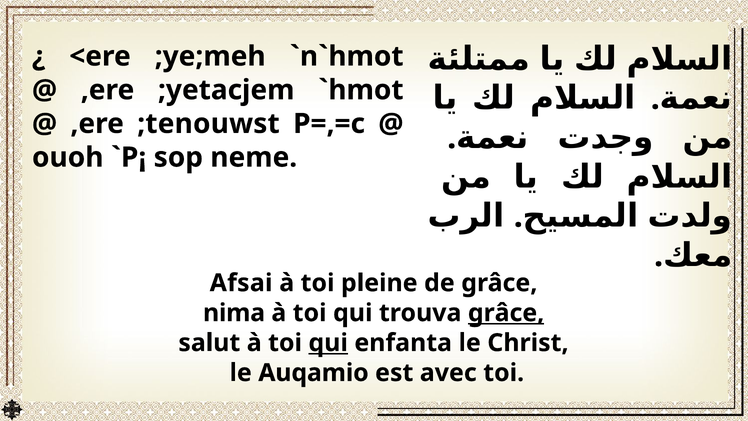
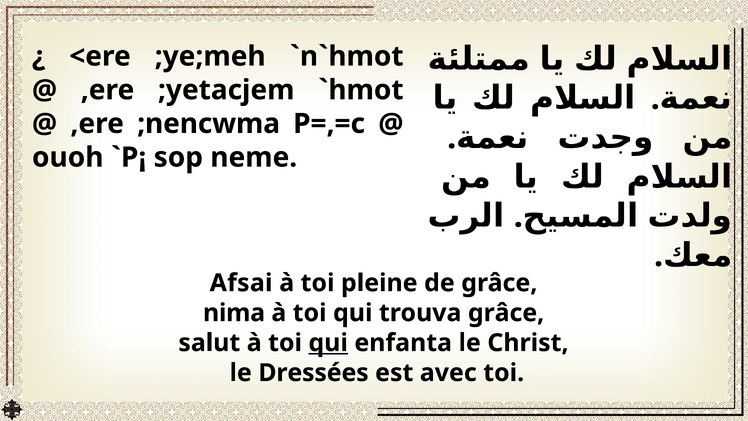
;tenouwst: ;tenouwst -> ;nencwma
grâce at (506, 313) underline: present -> none
Auqamio: Auqamio -> Dressées
